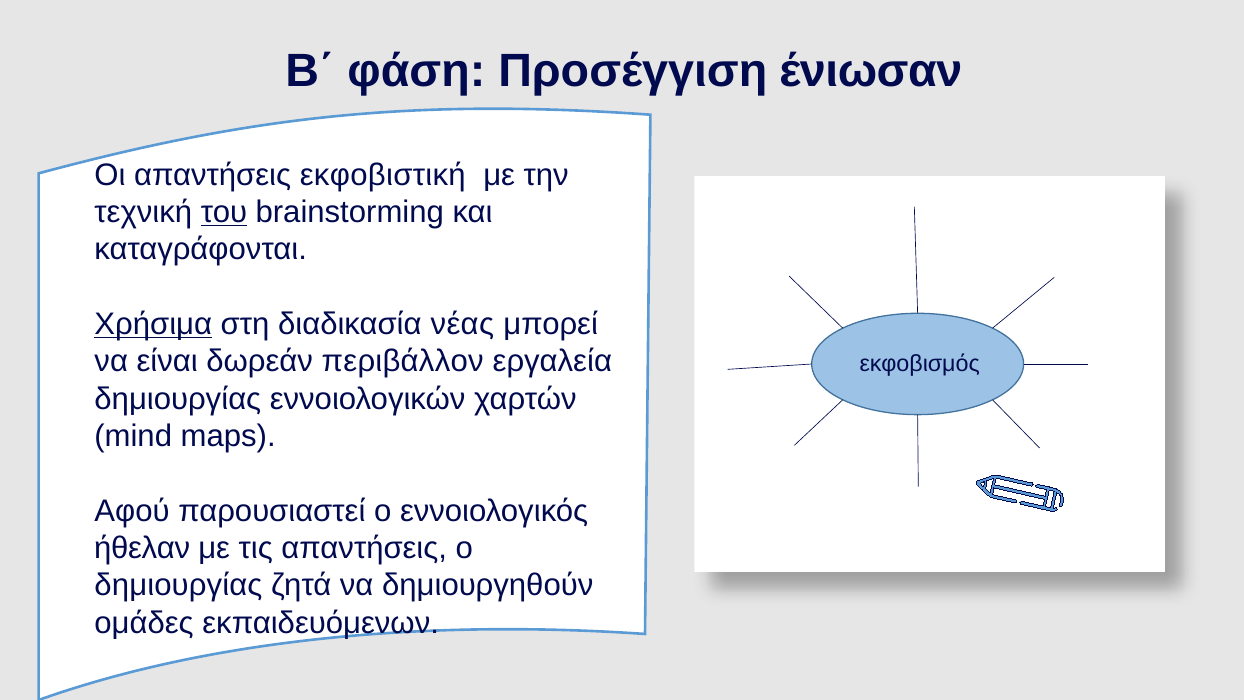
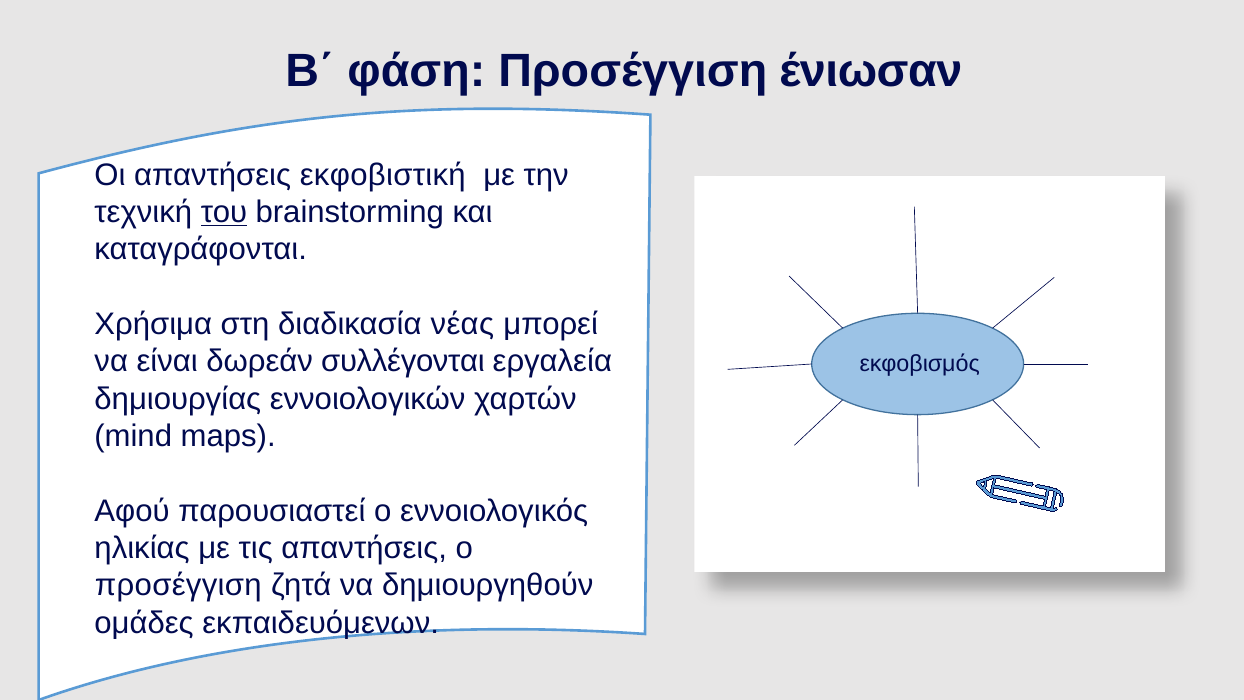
Χρήσιμα underline: present -> none
περιβάλλον: περιβάλλον -> συλλέγονται
ήθελαν: ήθελαν -> ηλικίας
δημιουργίας at (178, 585): δημιουργίας -> προσέγγιση
